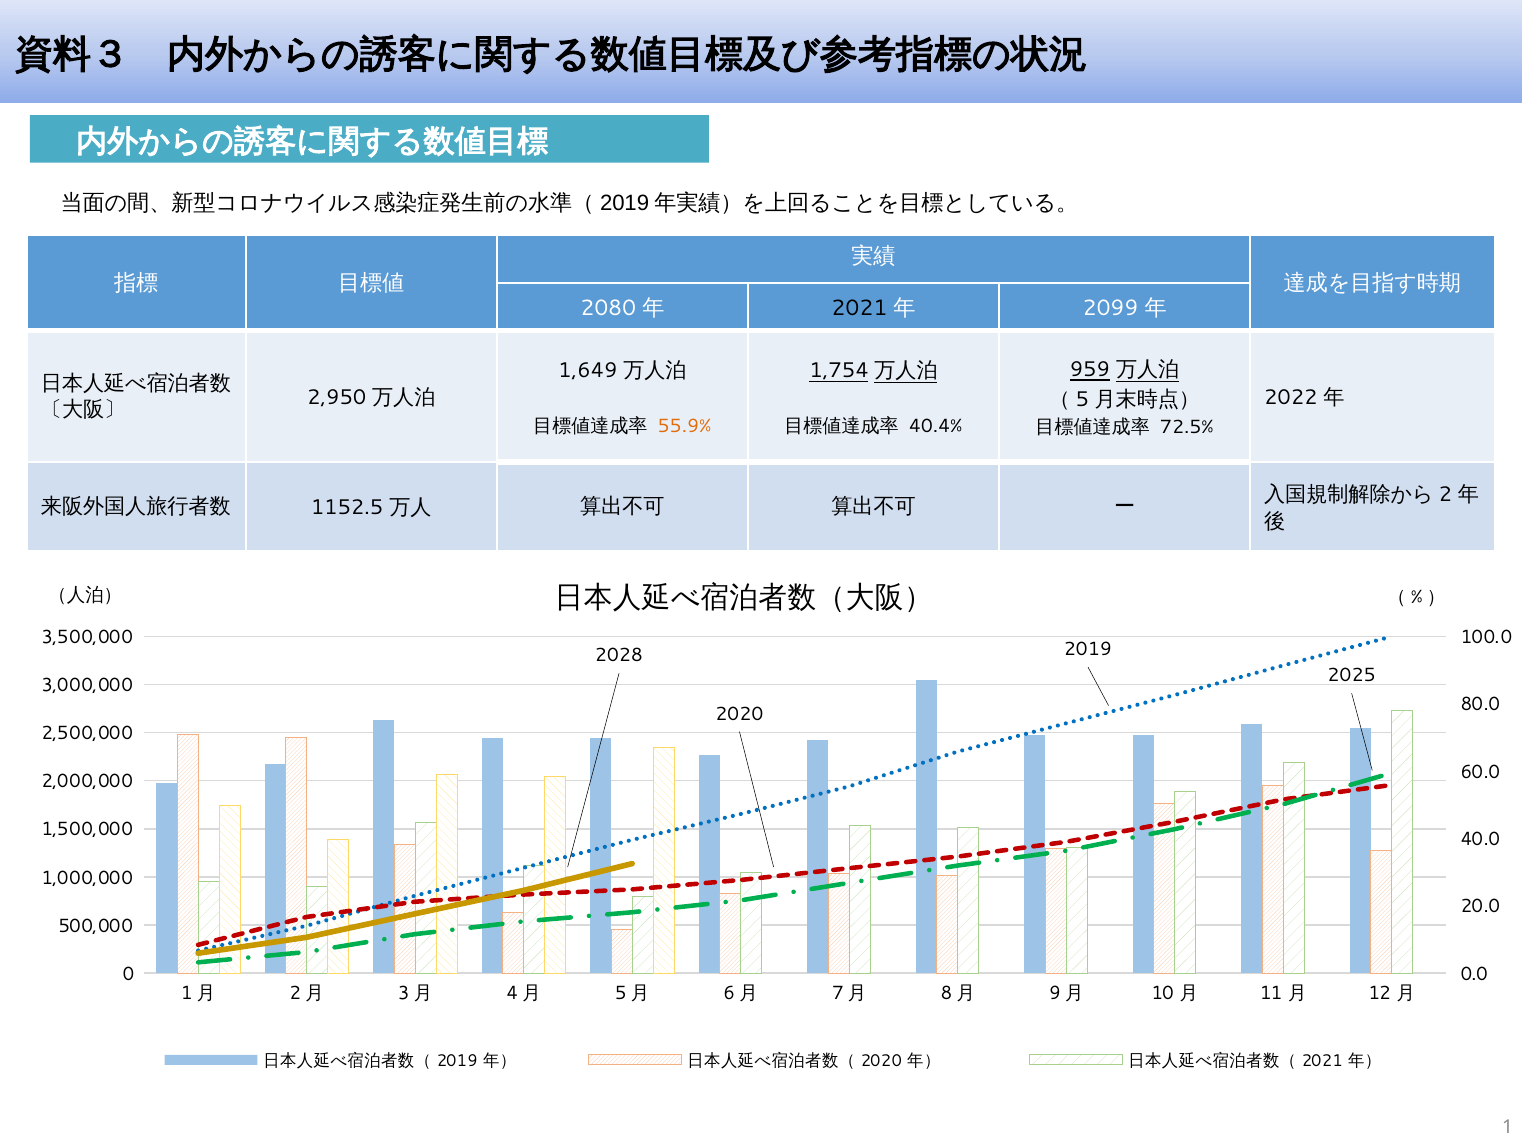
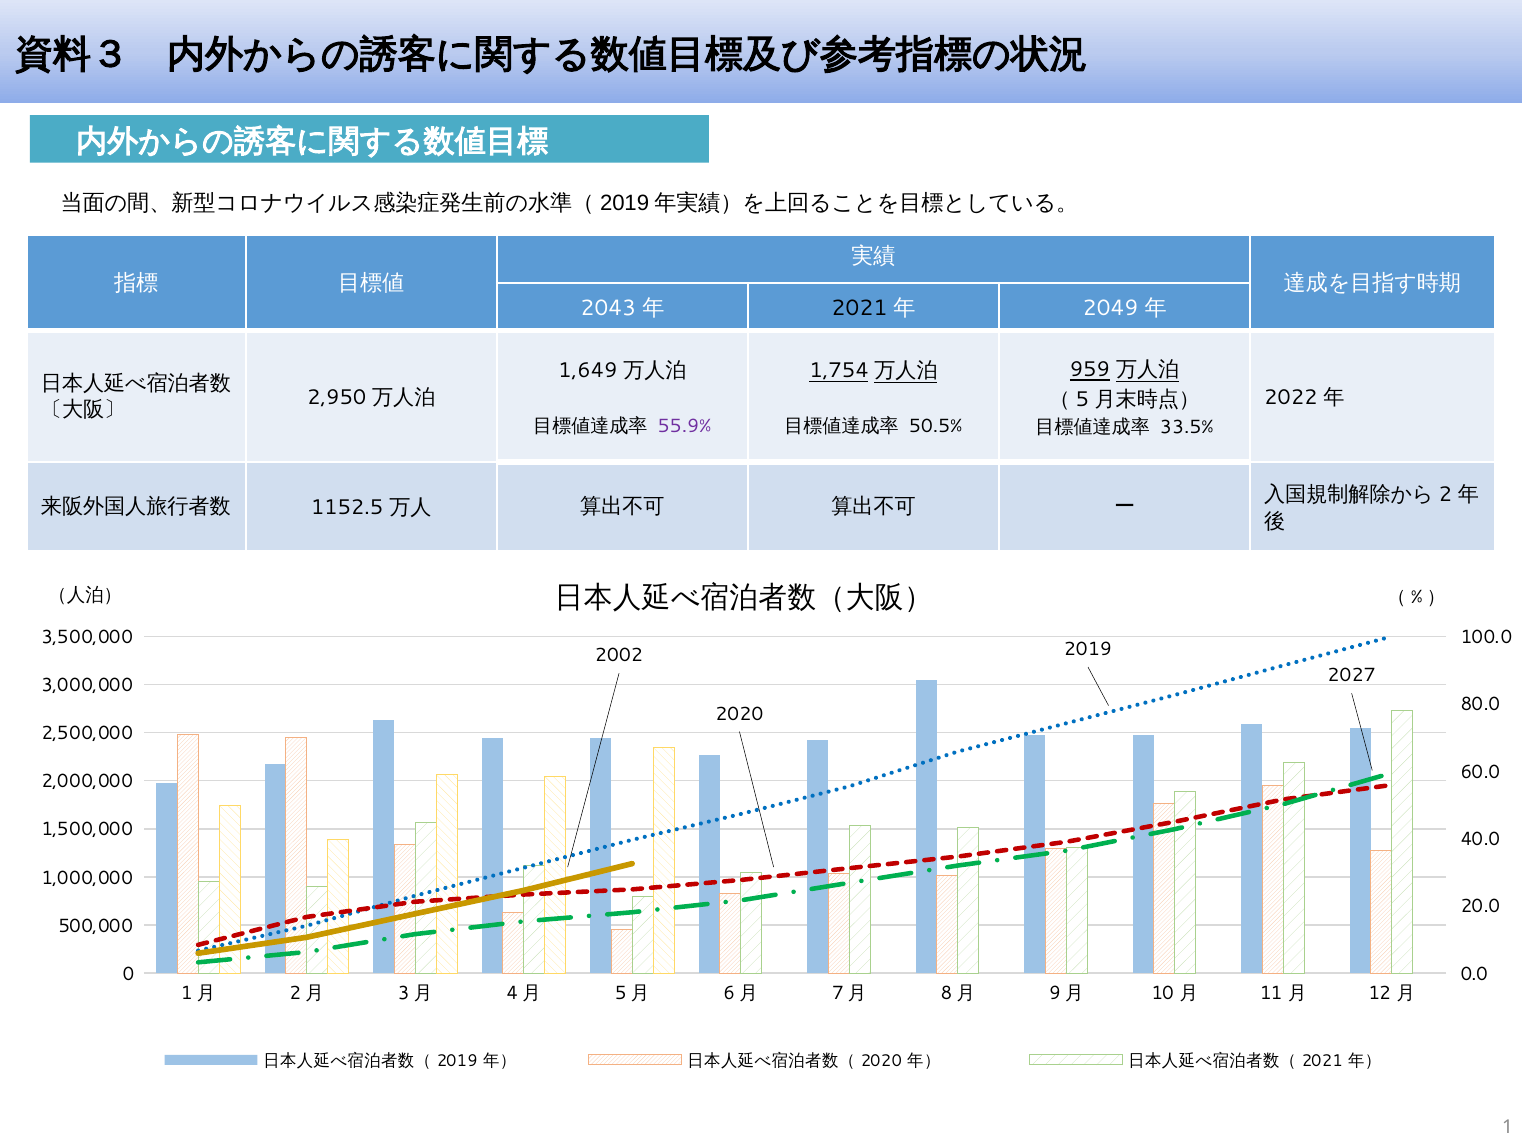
2080: 2080 -> 2043
2099: 2099 -> 2049
55.9% colour: orange -> purple
40.4%: 40.4% -> 50.5%
72.5%: 72.5% -> 33.5%
2028: 2028 -> 2002
2025: 2025 -> 2027
